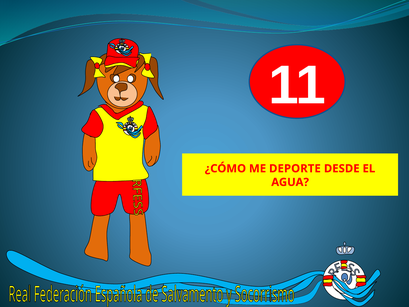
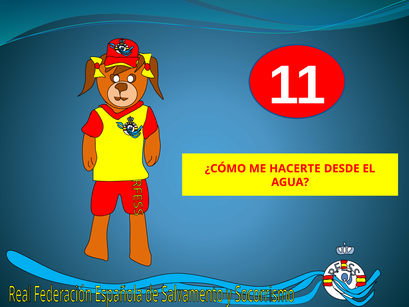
DEPORTE: DEPORTE -> HACERTE
